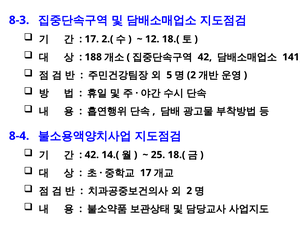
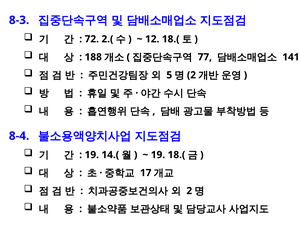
17 at (92, 39): 17 -> 72
42 at (205, 57): 42 -> 77
42 at (92, 155): 42 -> 19
25 at (158, 155): 25 -> 19
